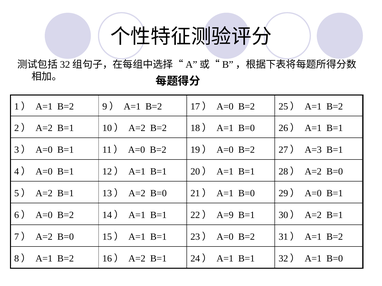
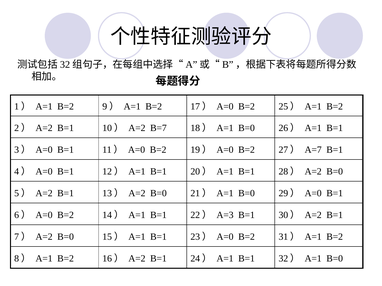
A=2 B=2: B=2 -> B=7
A=3: A=3 -> A=7
A=9: A=9 -> A=3
